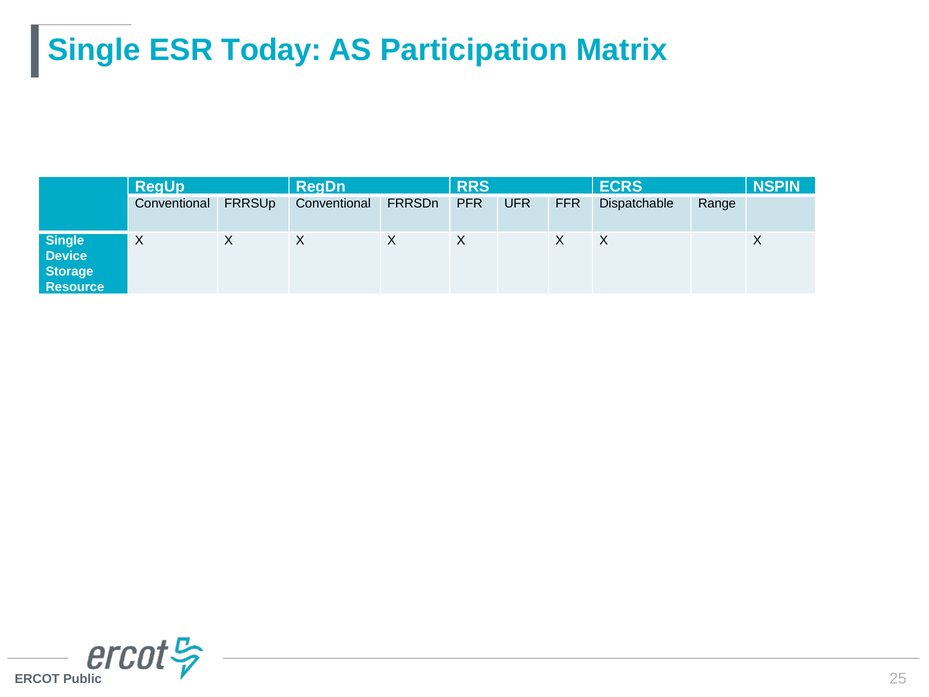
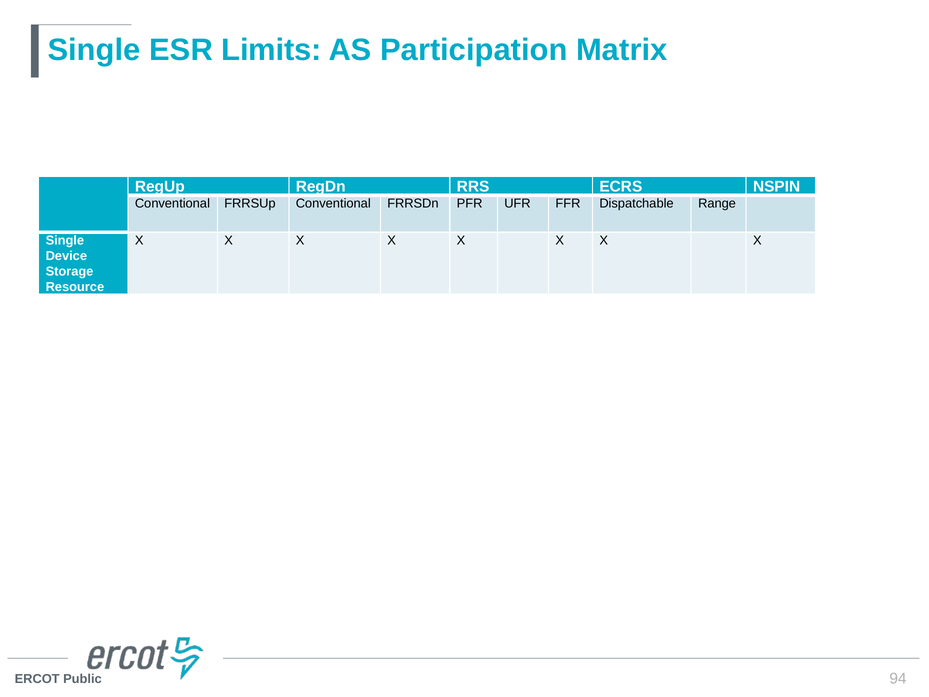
Today: Today -> Limits
25: 25 -> 94
